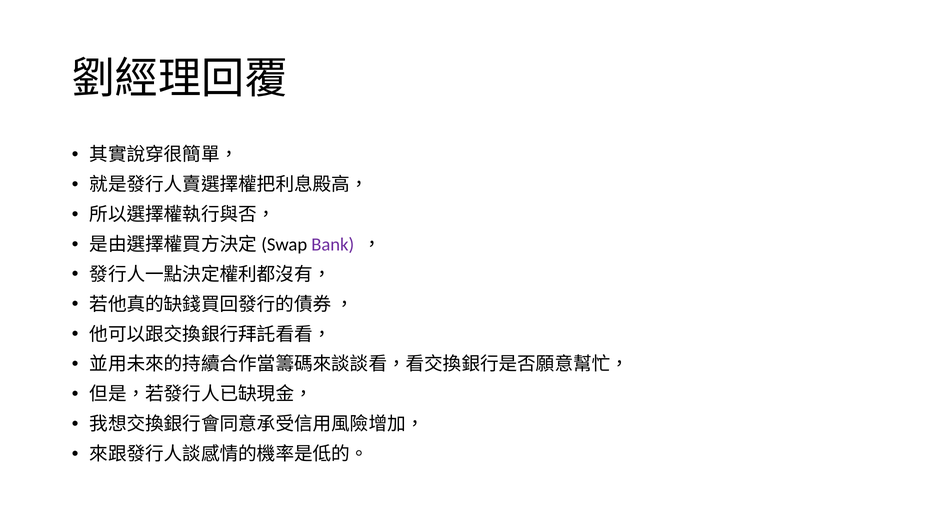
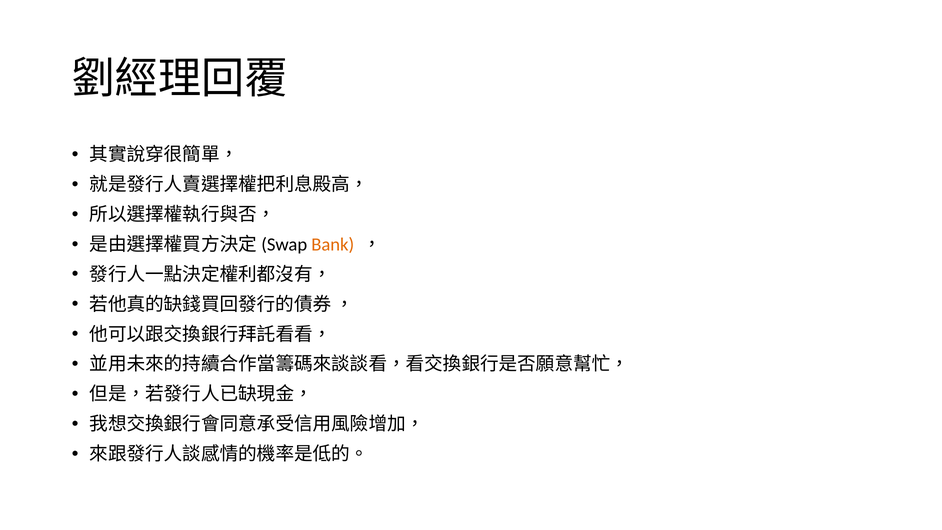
Bank colour: purple -> orange
